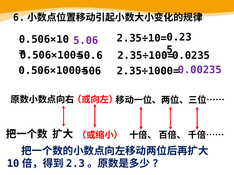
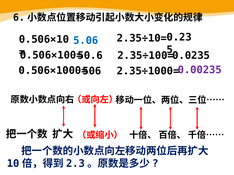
5.06 colour: purple -> blue
